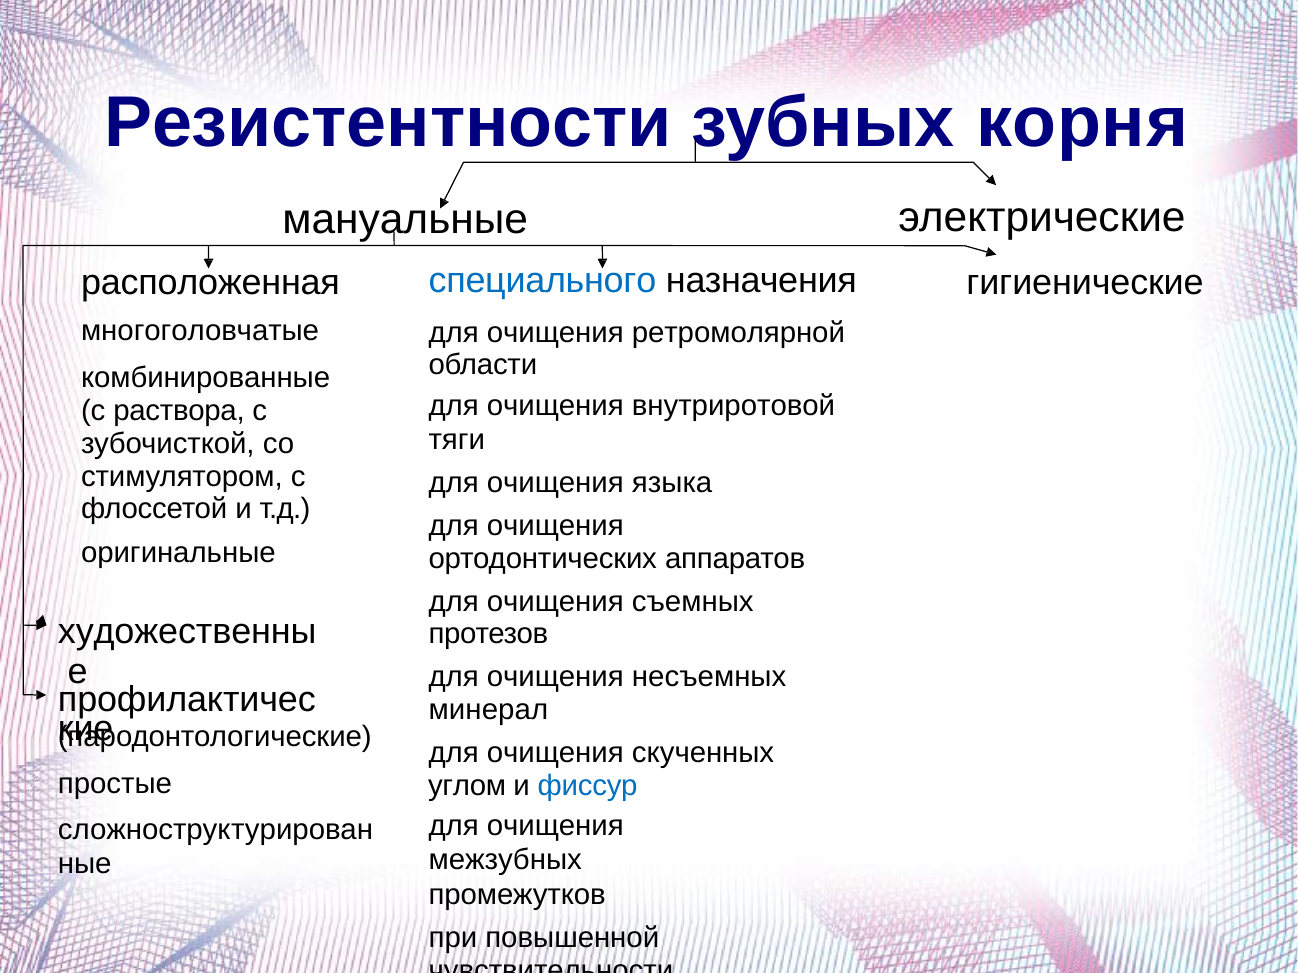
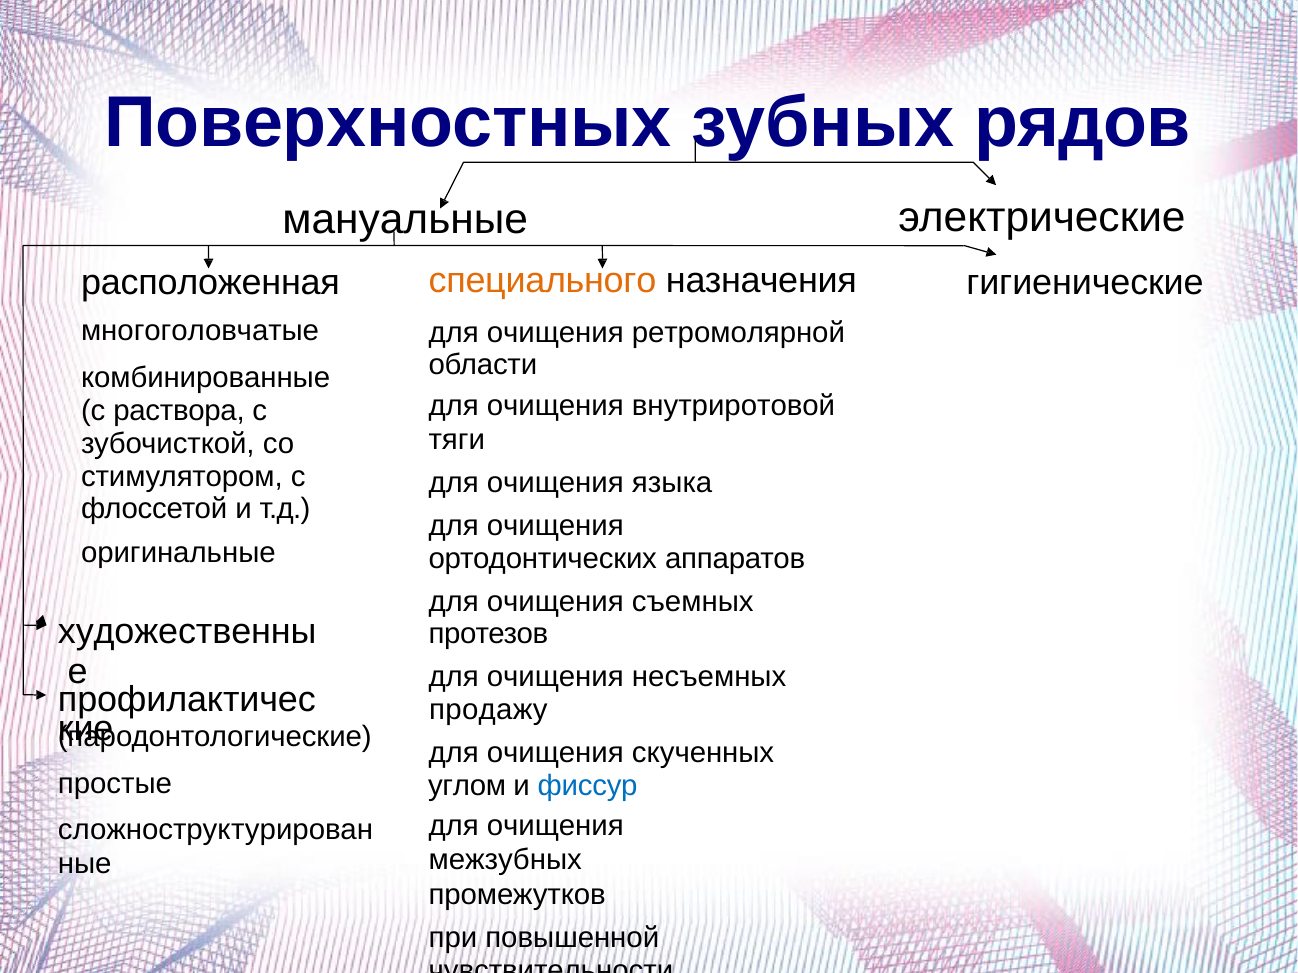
Резистентности: Резистентности -> Поверхностных
корня: корня -> рядов
специального colour: blue -> orange
минерал: минерал -> продажу
